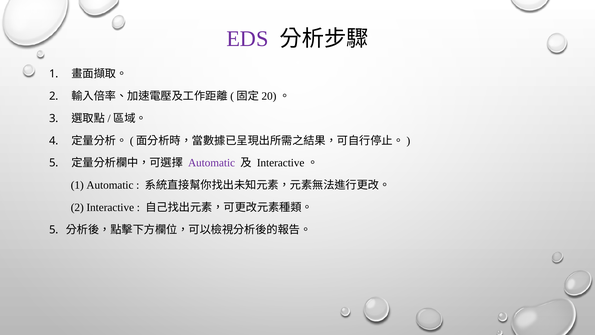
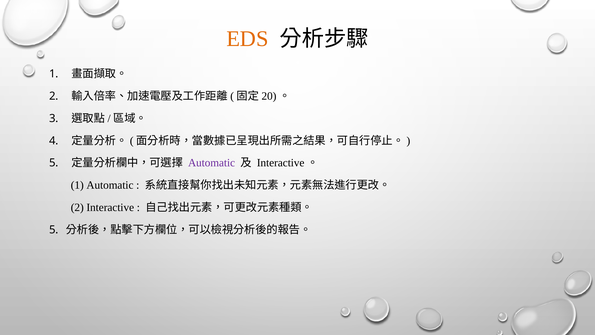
EDS colour: purple -> orange
